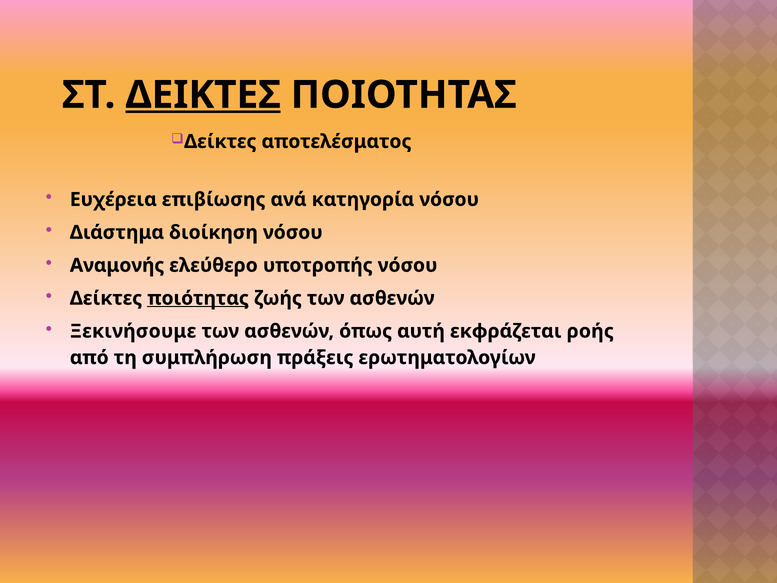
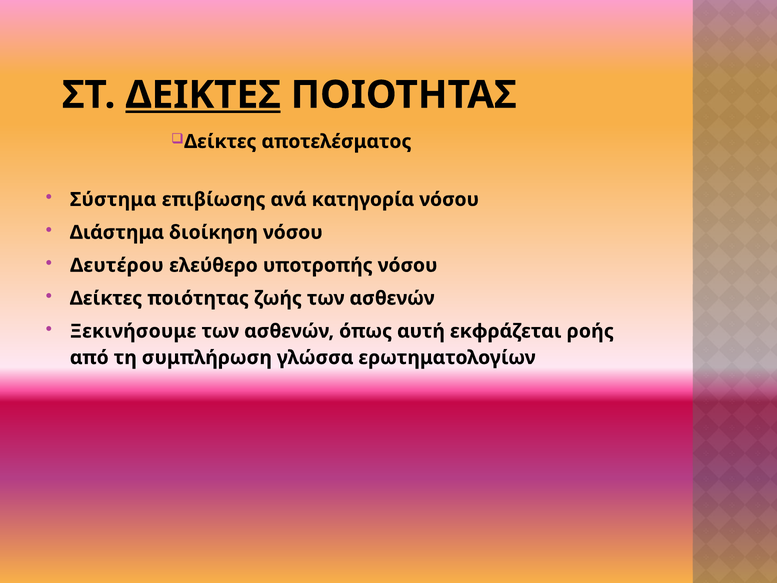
Ευχέρεια: Ευχέρεια -> Σύστημα
Αναμονής: Αναμονής -> Δευτέρου
ποιότητας underline: present -> none
πράξεις: πράξεις -> γλώσσα
